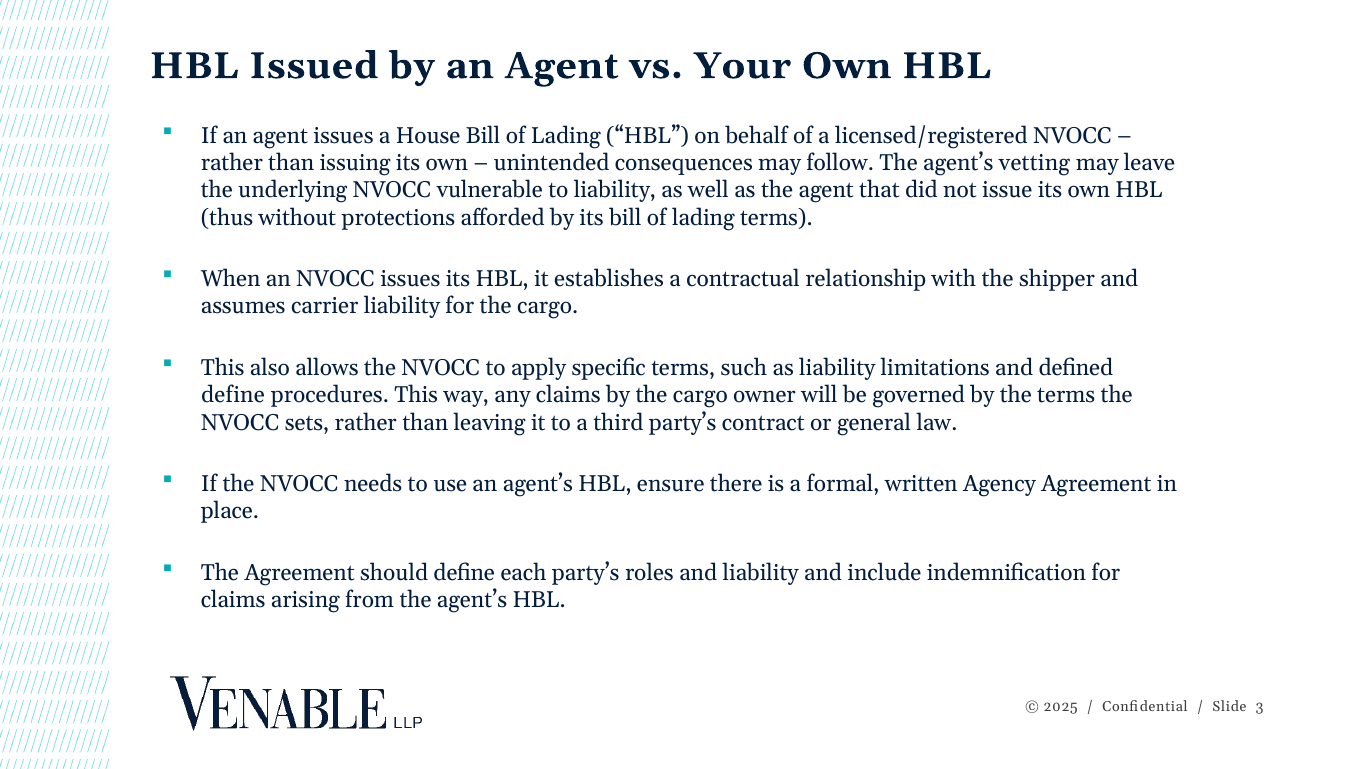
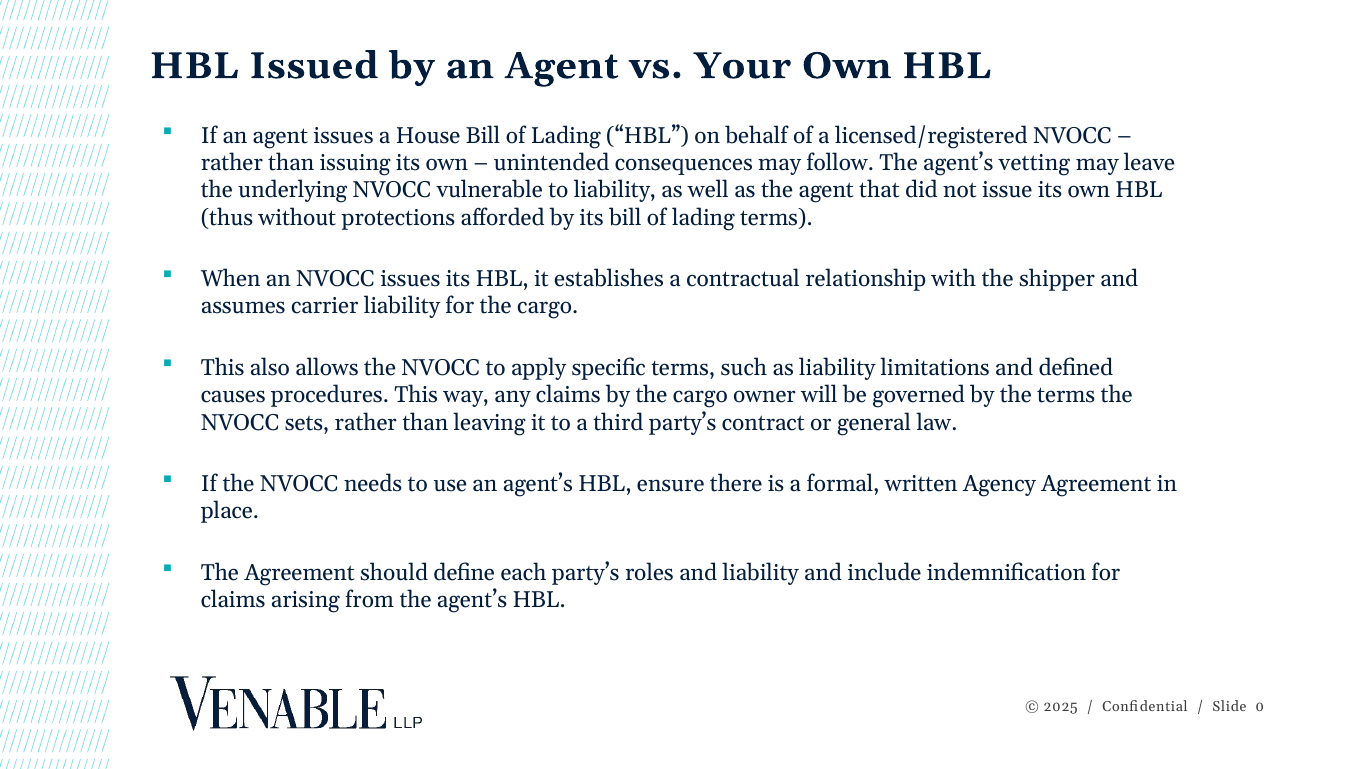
define at (233, 395): define -> causes
3: 3 -> 0
